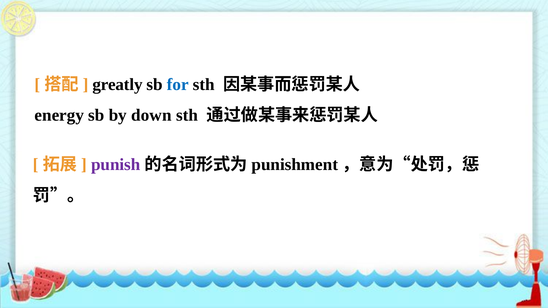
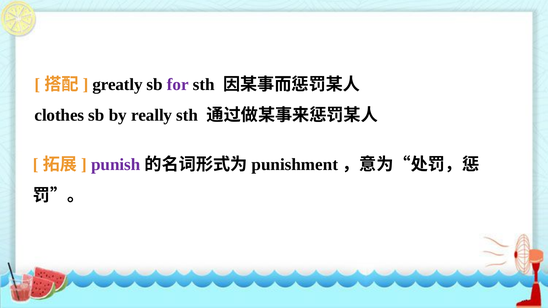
for colour: blue -> purple
energy: energy -> clothes
down: down -> really
